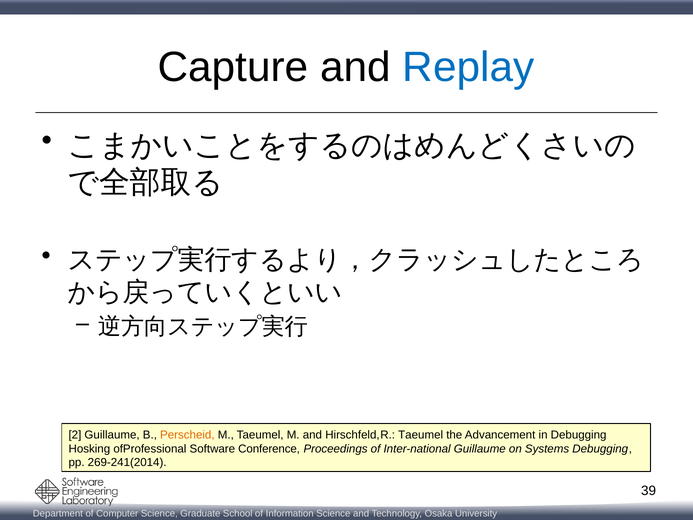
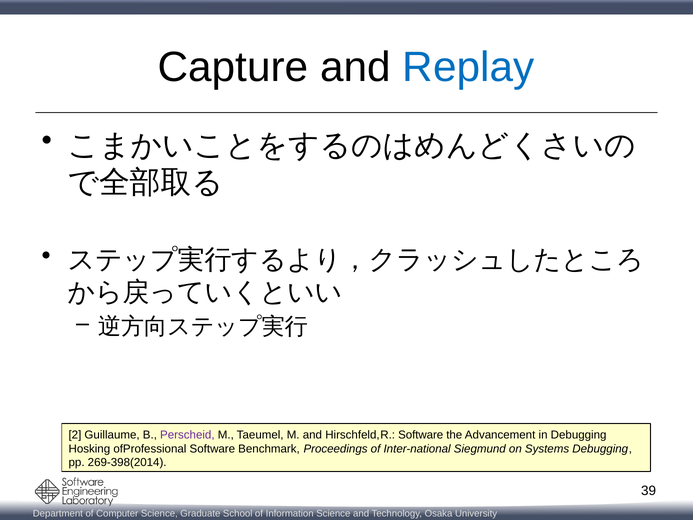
Perscheid colour: orange -> purple
Hirschfeld,R Taeumel: Taeumel -> Software
Conference: Conference -> Benchmark
Inter-national Guillaume: Guillaume -> Siegmund
269-241(2014: 269-241(2014 -> 269-398(2014
